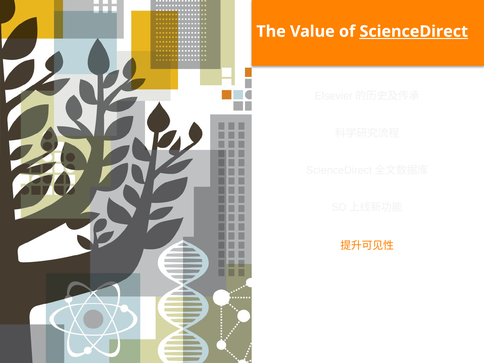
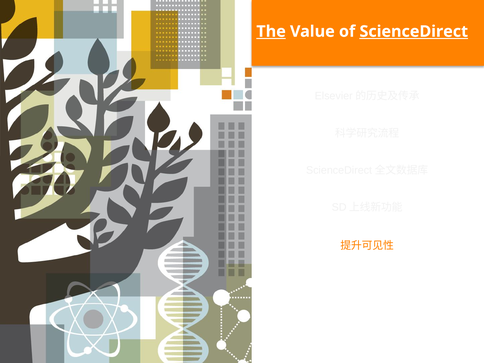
The underline: none -> present
